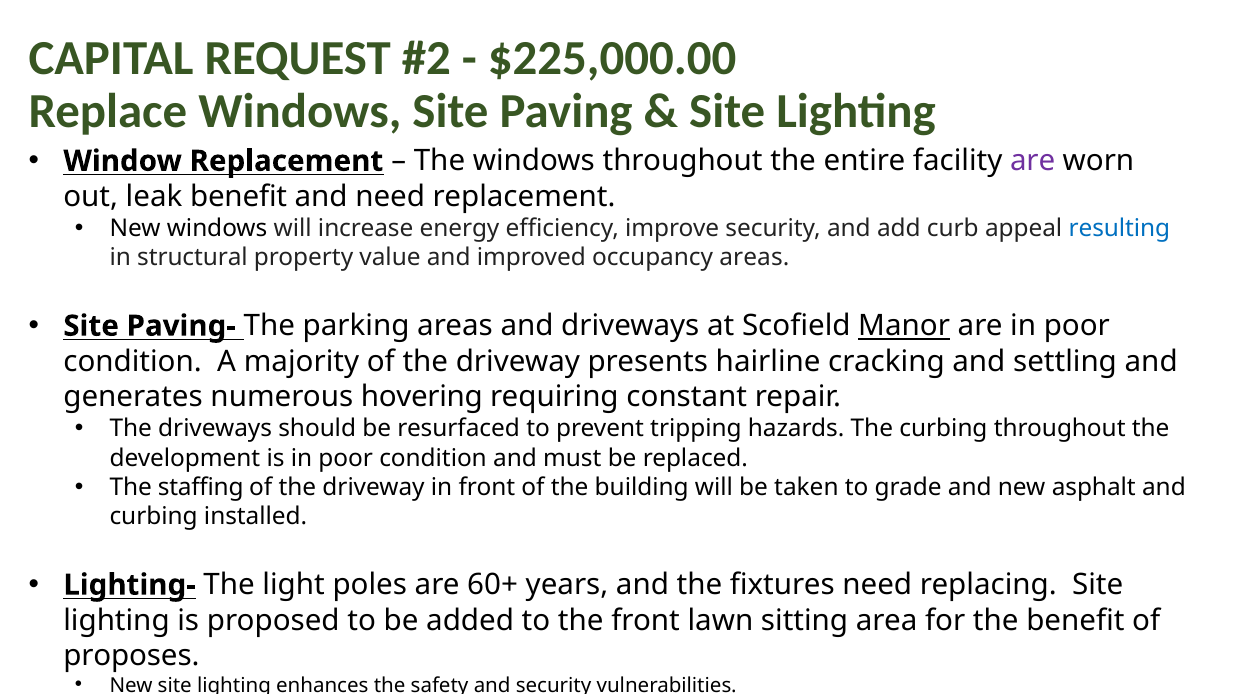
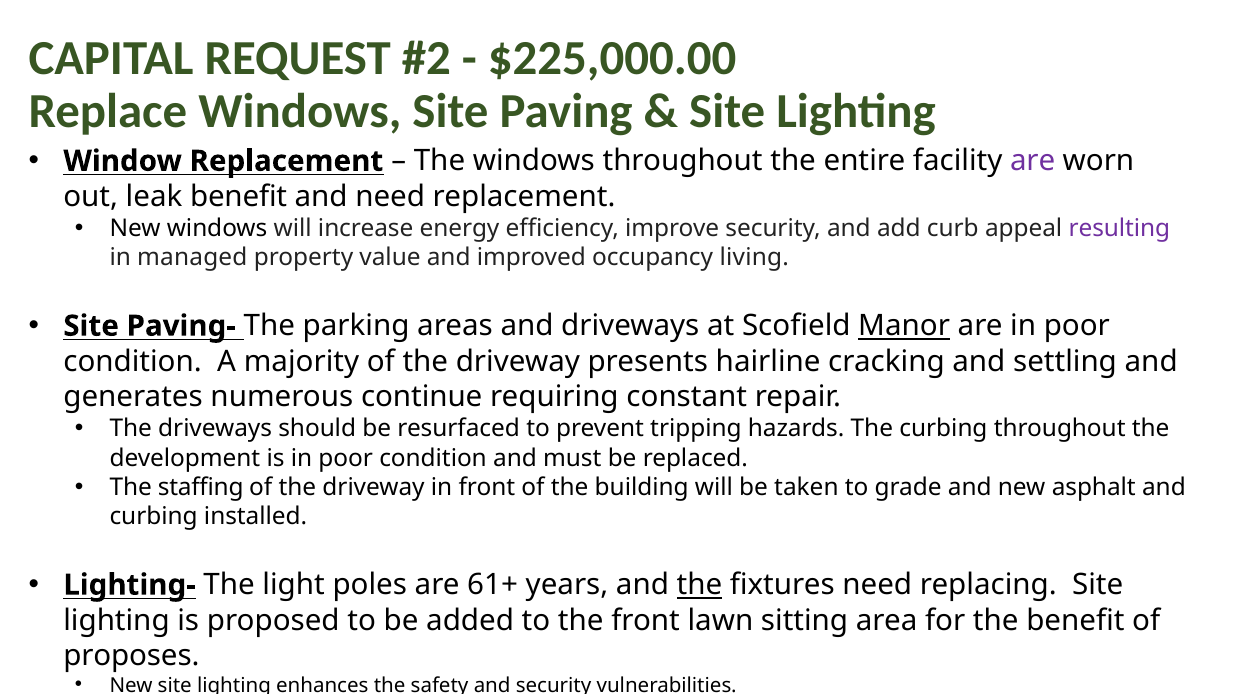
resulting colour: blue -> purple
structural: structural -> managed
occupancy areas: areas -> living
hovering: hovering -> continue
60+: 60+ -> 61+
the at (699, 585) underline: none -> present
